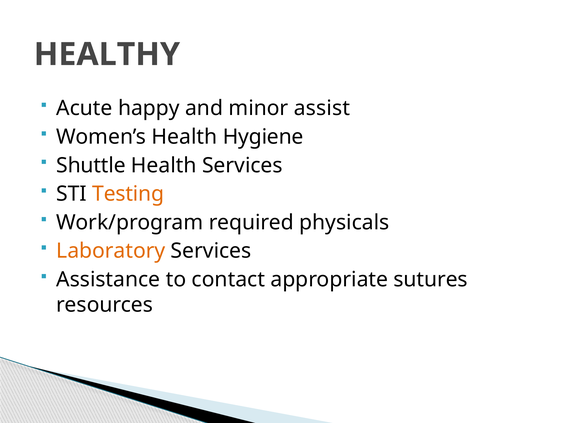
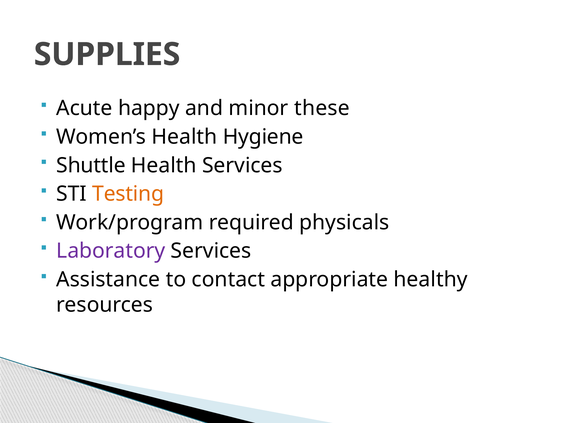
HEALTHY: HEALTHY -> SUPPLIES
assist: assist -> these
Laboratory colour: orange -> purple
sutures: sutures -> healthy
